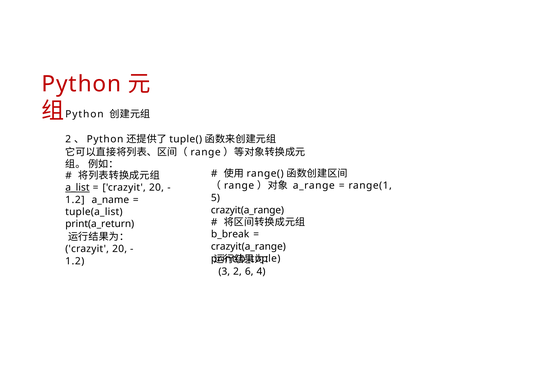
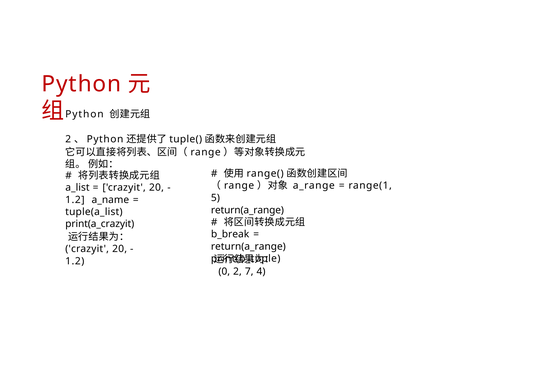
a_list underline: present -> none
crazyit(a_range at (247, 210): crazyit(a_range -> return(a_range
print(a_return: print(a_return -> print(a_crazyit
crazyit(a_range at (248, 247): crazyit(a_range -> return(a_range
3: 3 -> 0
6: 6 -> 7
